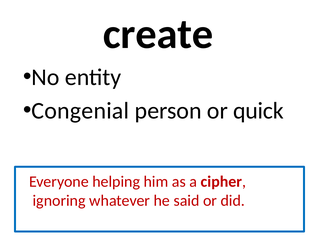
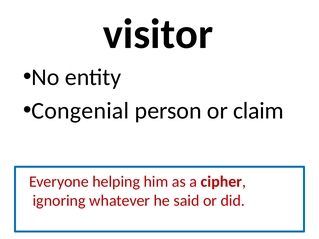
create: create -> visitor
quick: quick -> claim
